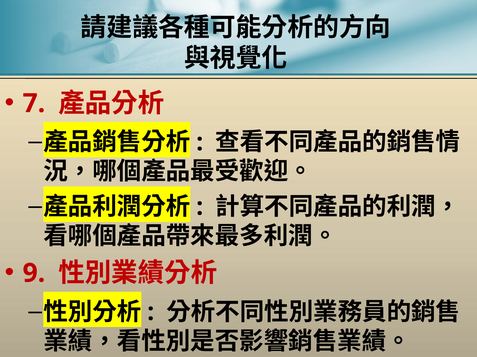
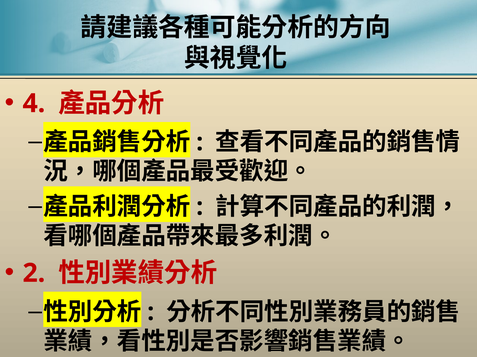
7: 7 -> 4
9: 9 -> 2
